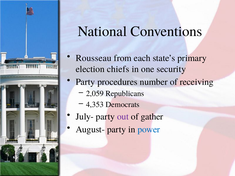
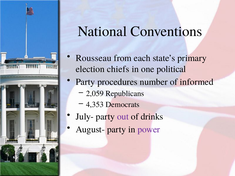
security: security -> political
receiving: receiving -> informed
gather: gather -> drinks
power colour: blue -> purple
